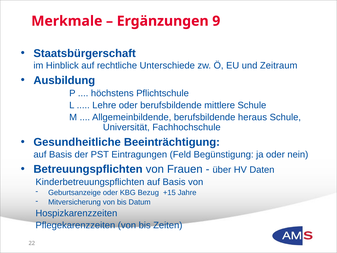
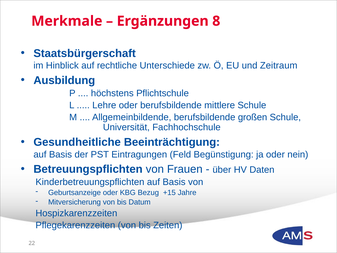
9: 9 -> 8
heraus: heraus -> großen
